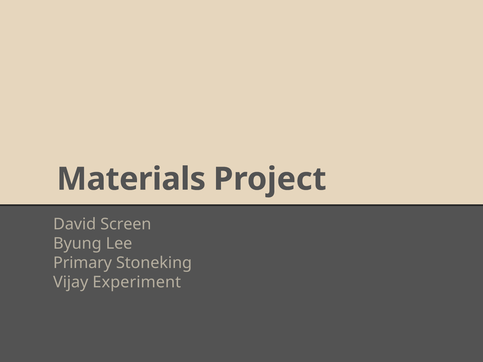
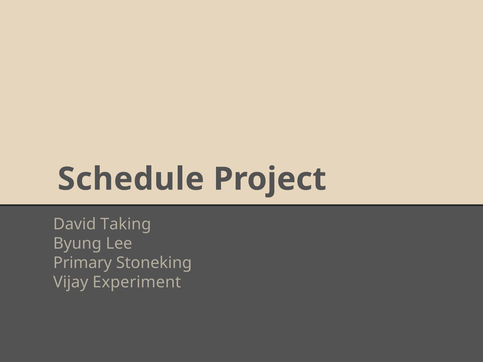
Materials: Materials -> Schedule
Screen: Screen -> Taking
